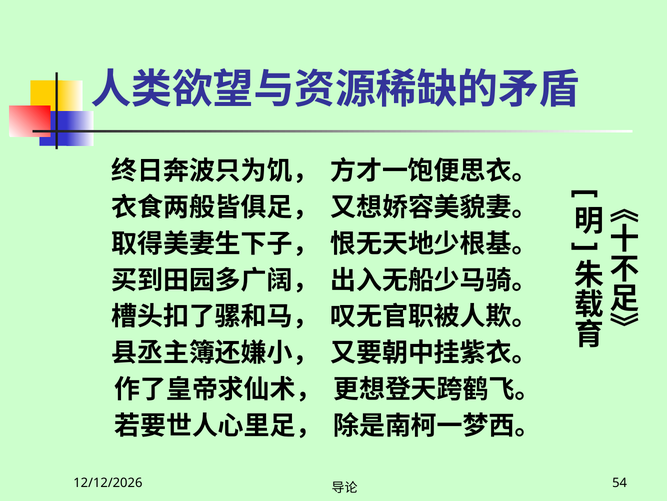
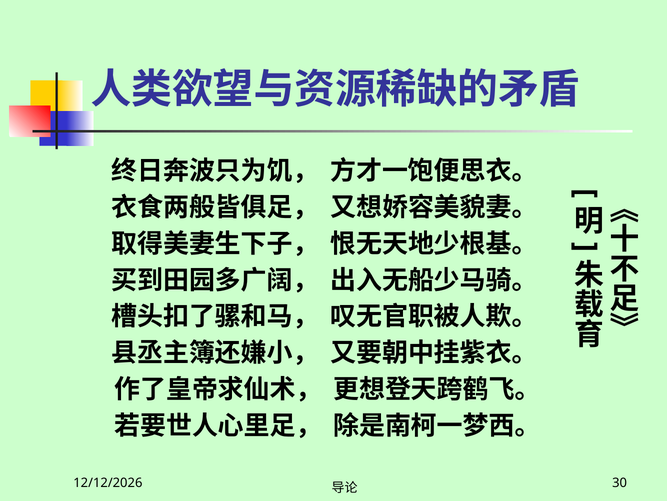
54: 54 -> 30
